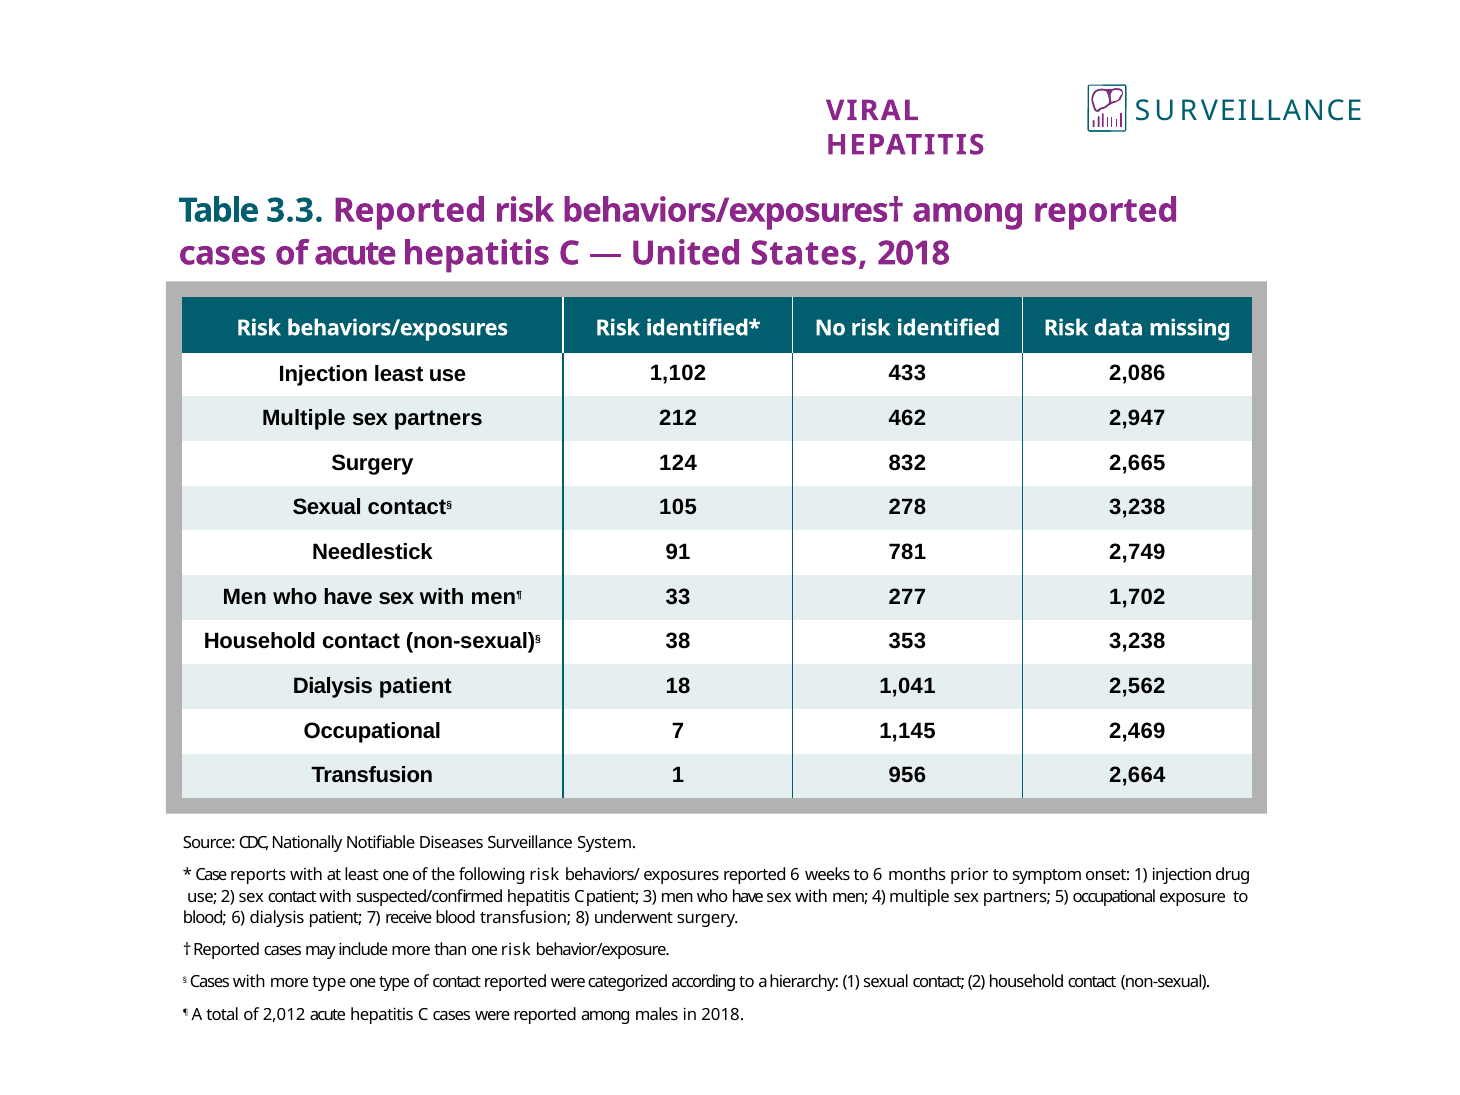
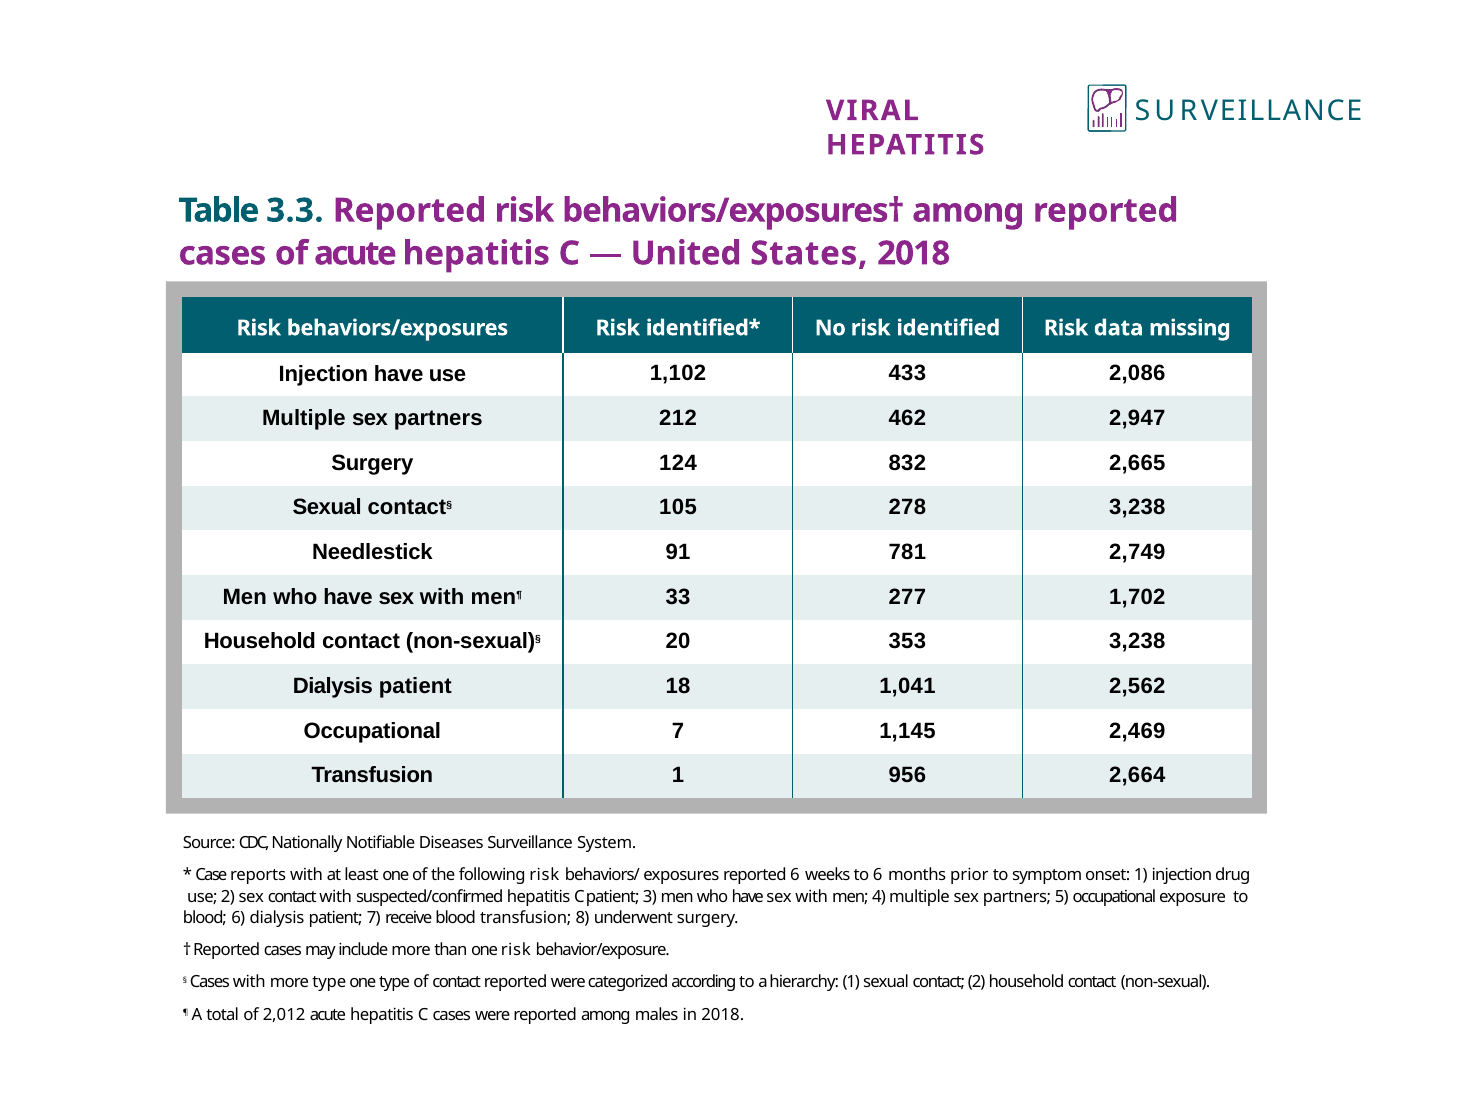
Injection least: least -> have
38: 38 -> 20
